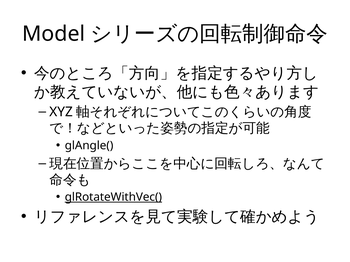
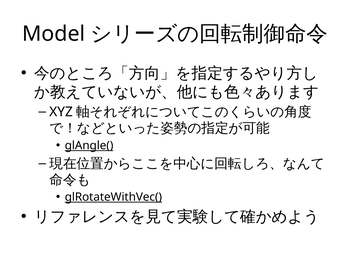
glAngle( underline: none -> present
